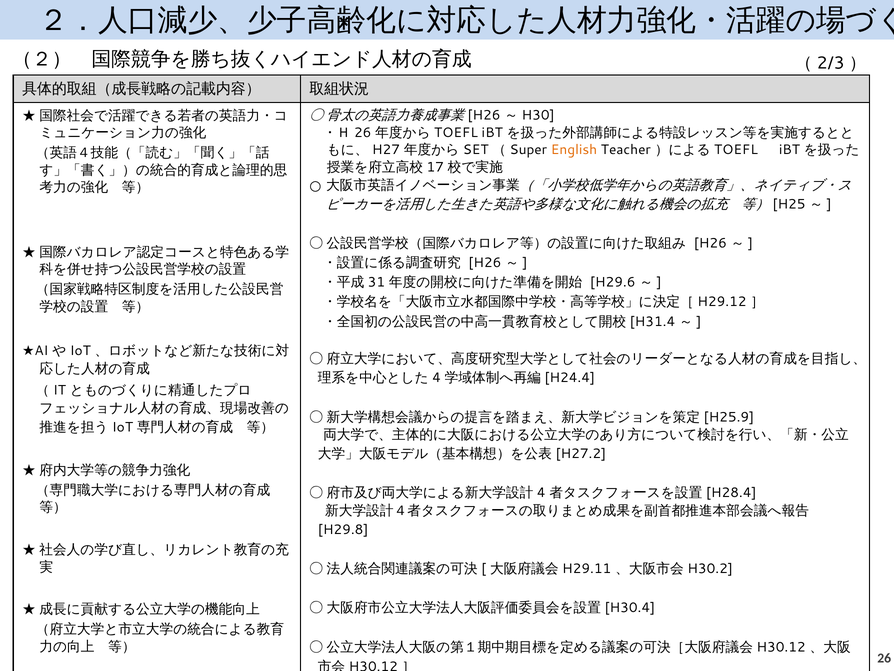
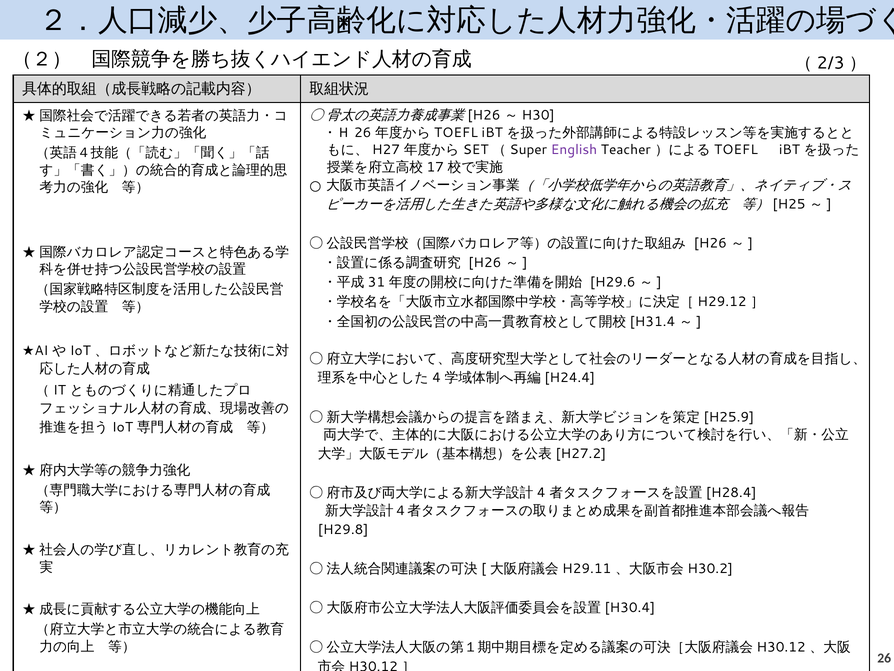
English colour: orange -> purple
